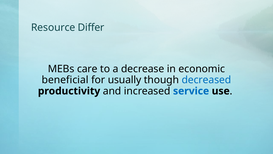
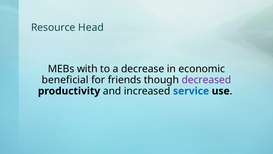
Differ: Differ -> Head
care: care -> with
usually: usually -> friends
decreased colour: blue -> purple
